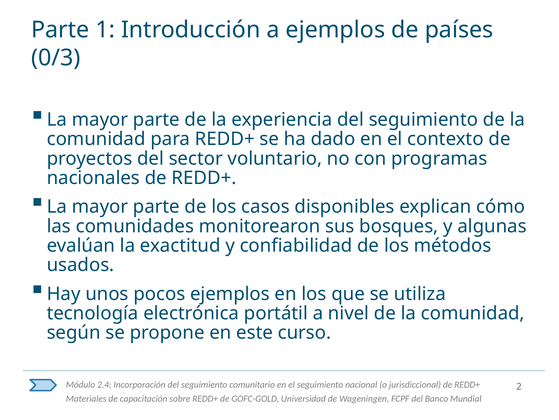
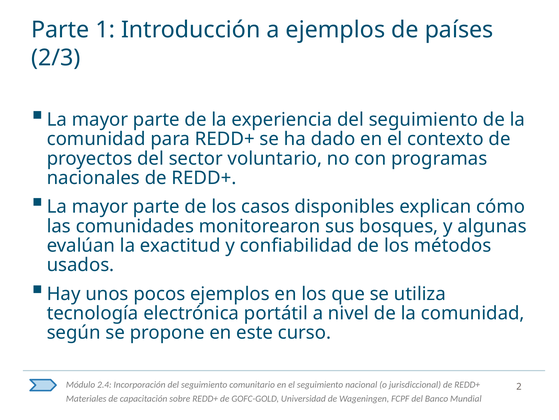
0/3: 0/3 -> 2/3
